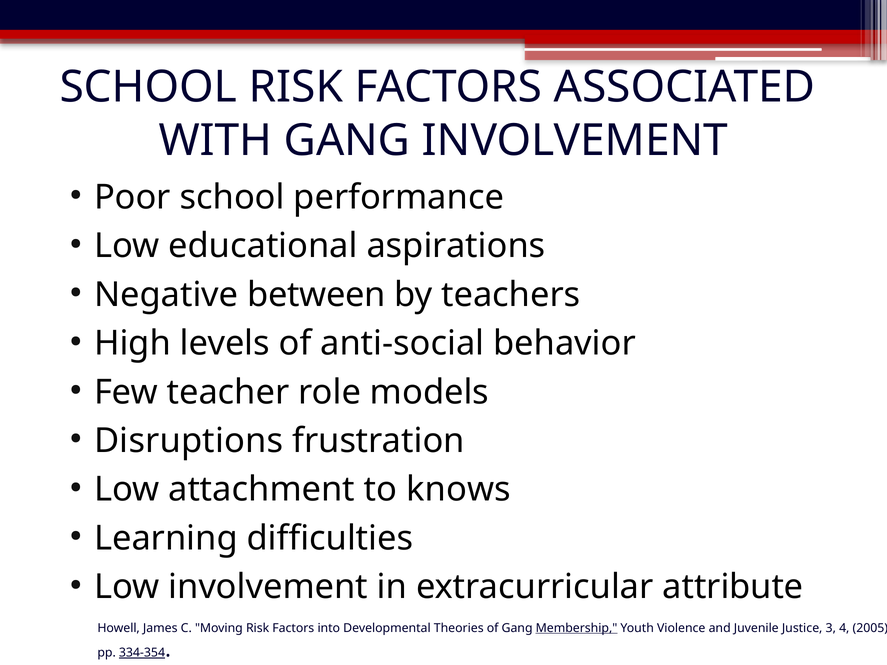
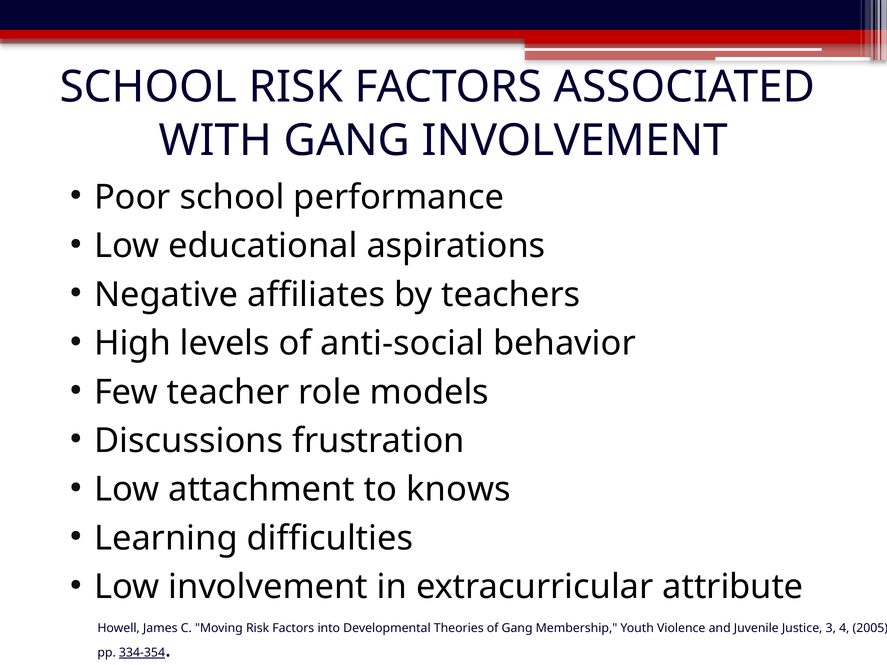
between: between -> affiliates
Disruptions: Disruptions -> Discussions
Membership underline: present -> none
